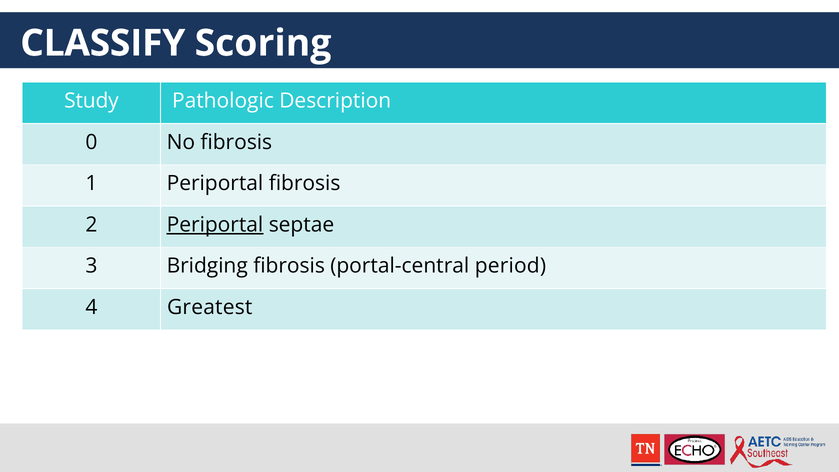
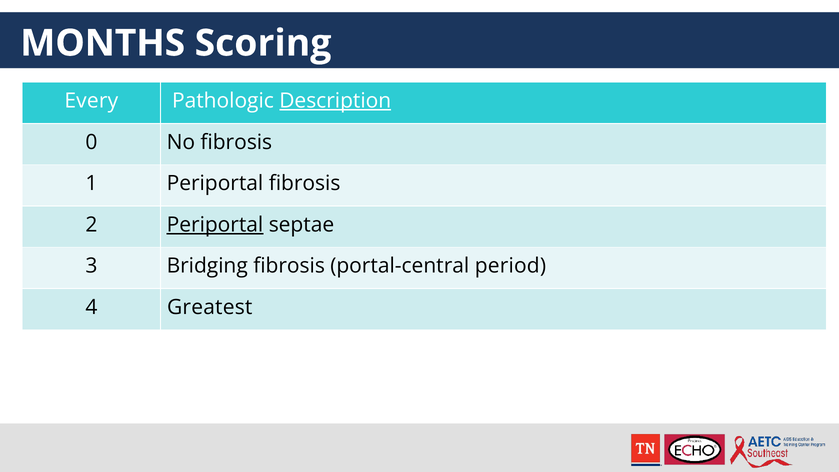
CLASSIFY: CLASSIFY -> MONTHS
Study: Study -> Every
Description underline: none -> present
